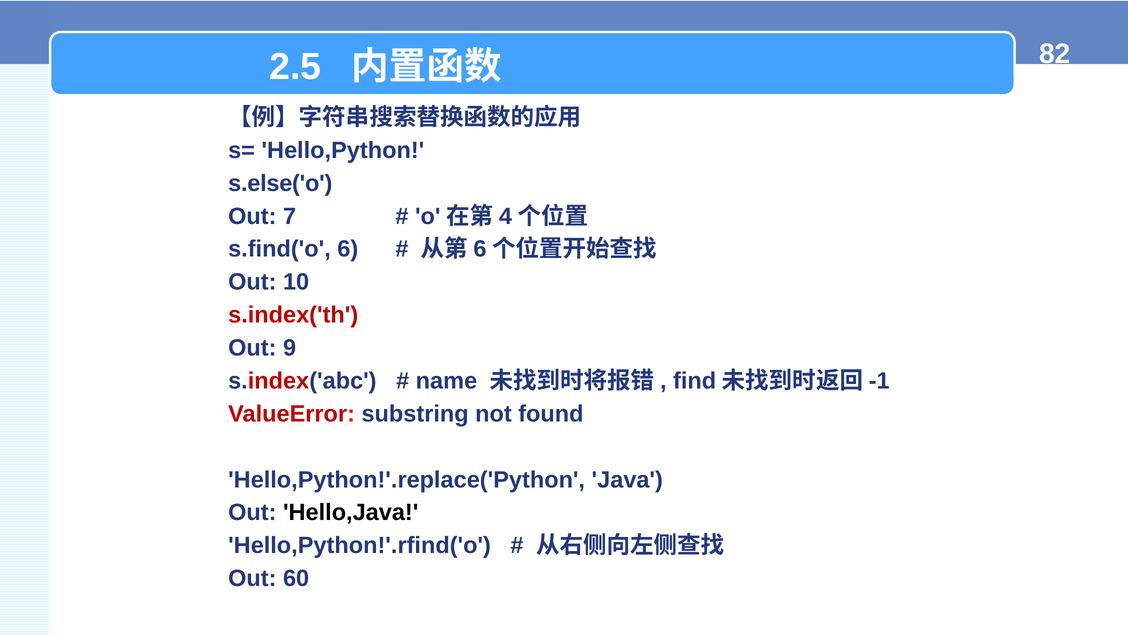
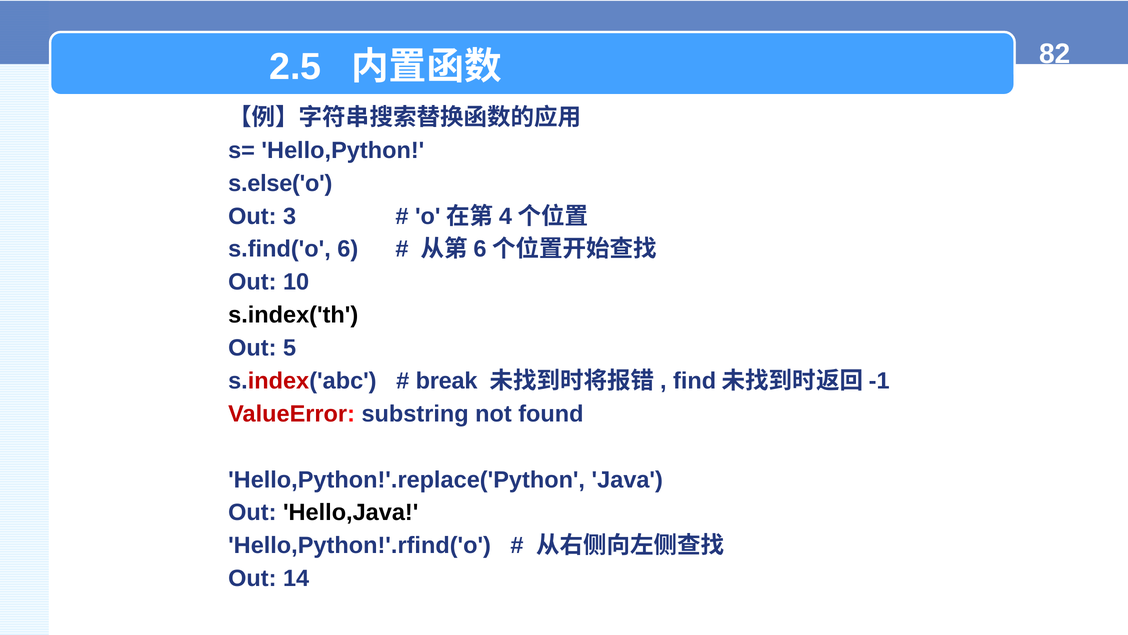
7: 7 -> 3
s.index('th colour: red -> black
9: 9 -> 5
name: name -> break
60: 60 -> 14
